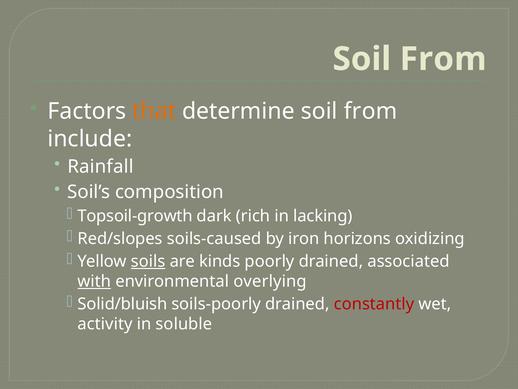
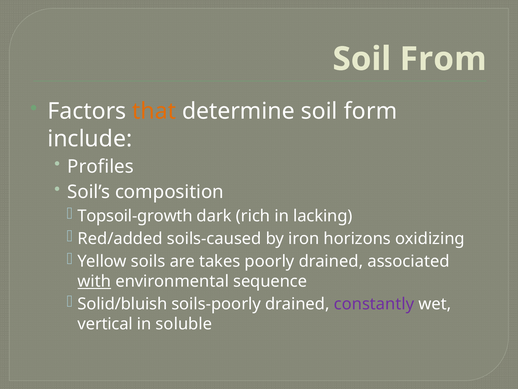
determine soil from: from -> form
Rainfall: Rainfall -> Profiles
Red/slopes: Red/slopes -> Red/added
soils underline: present -> none
kinds: kinds -> takes
overlying: overlying -> sequence
constantly colour: red -> purple
activity: activity -> vertical
